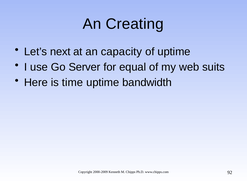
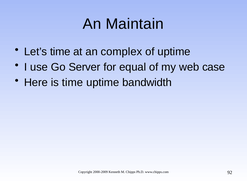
Creating: Creating -> Maintain
Let’s next: next -> time
capacity: capacity -> complex
suits: suits -> case
